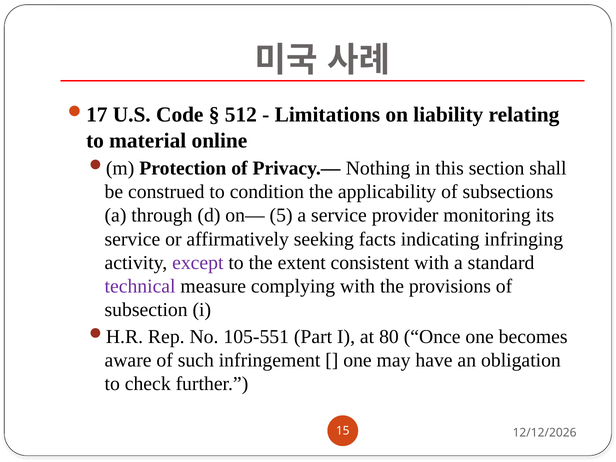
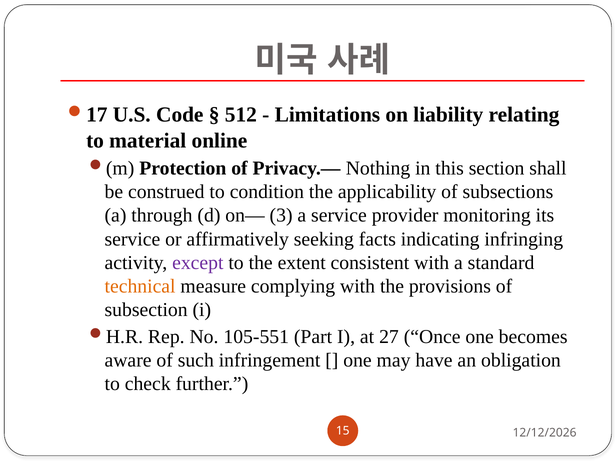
5: 5 -> 3
technical colour: purple -> orange
80: 80 -> 27
